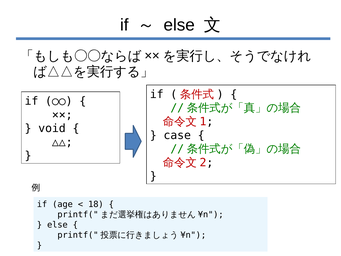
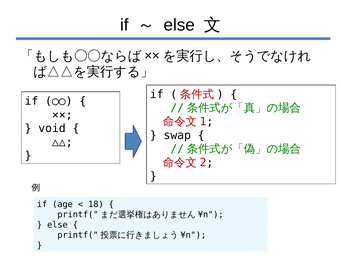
case: case -> swap
